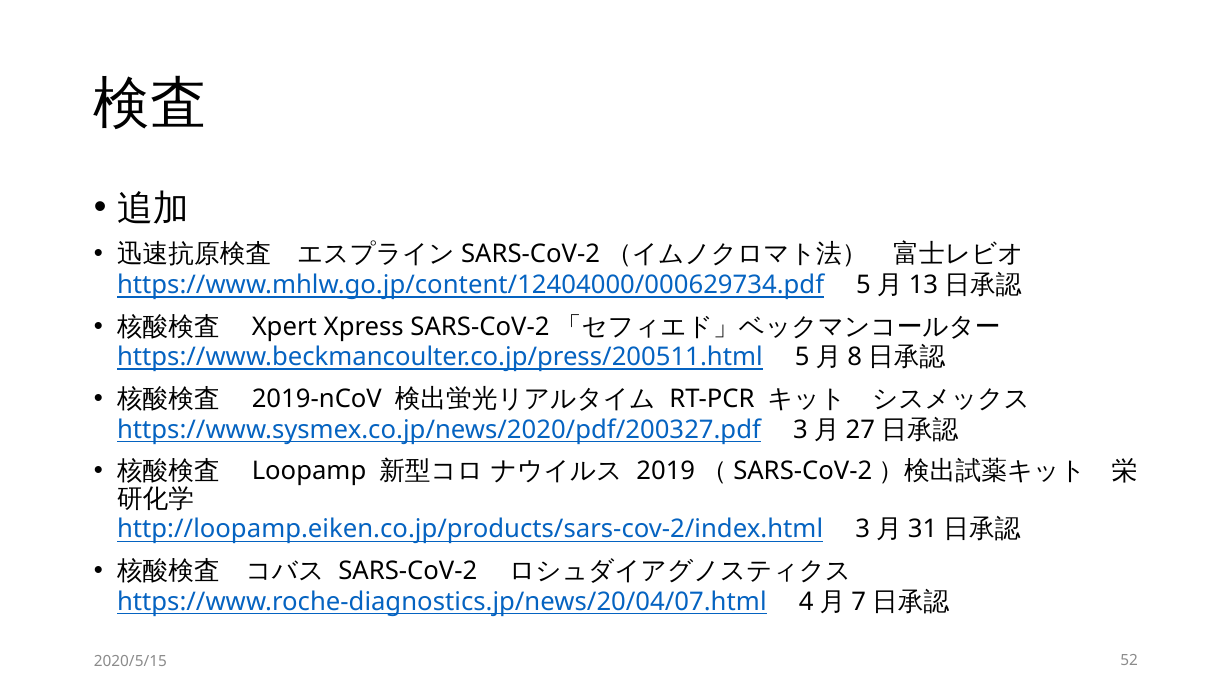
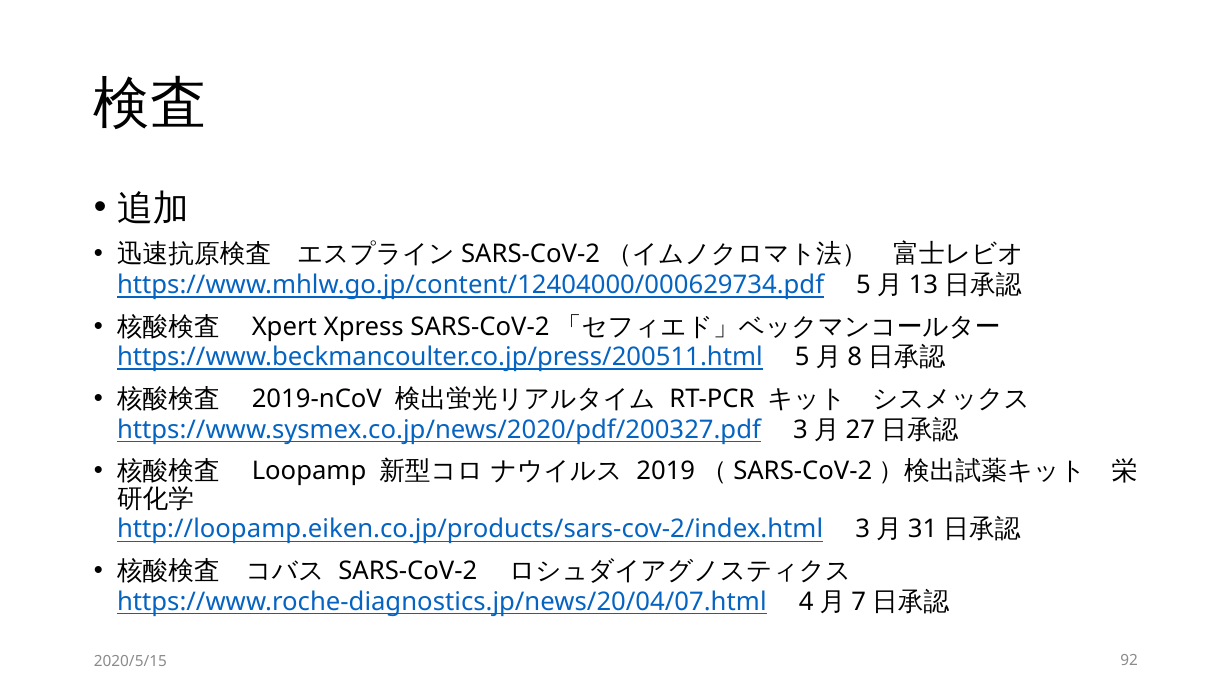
52: 52 -> 92
